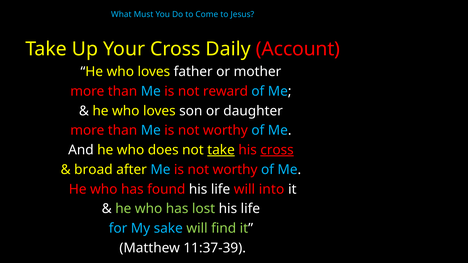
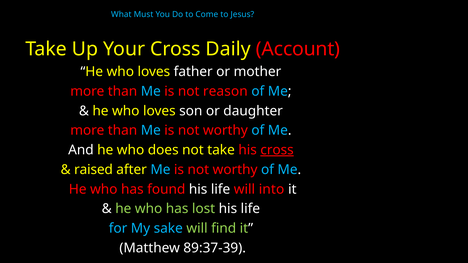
reward: reward -> reason
take at (221, 150) underline: present -> none
broad: broad -> raised
11:37-39: 11:37-39 -> 89:37-39
